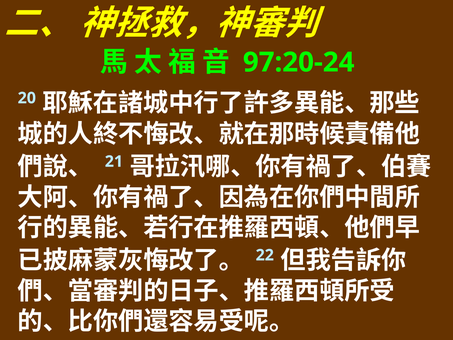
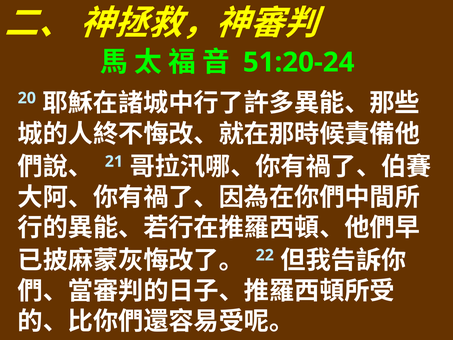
97:20-24: 97:20-24 -> 51:20-24
